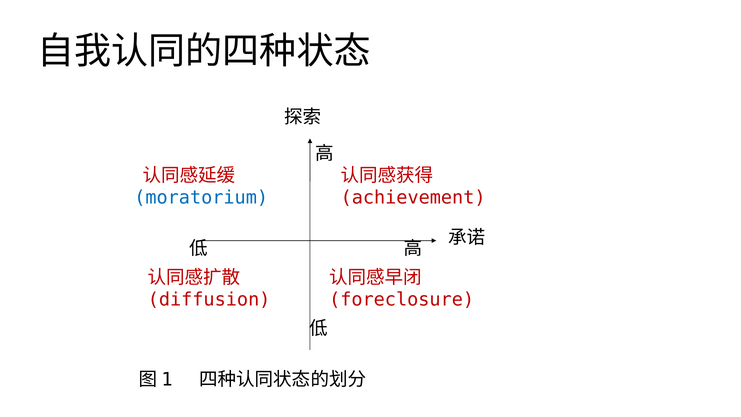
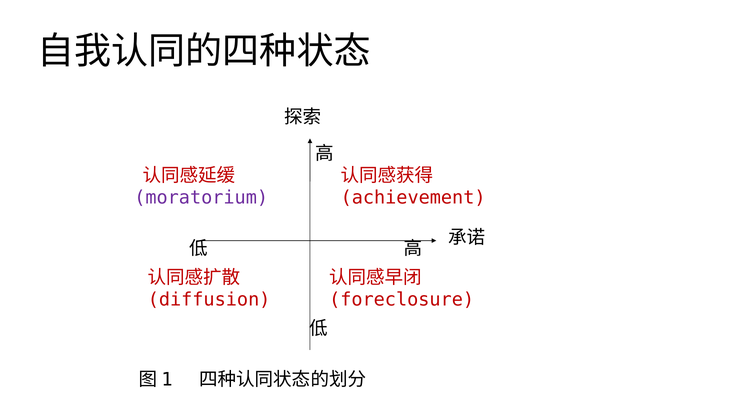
moratorium colour: blue -> purple
